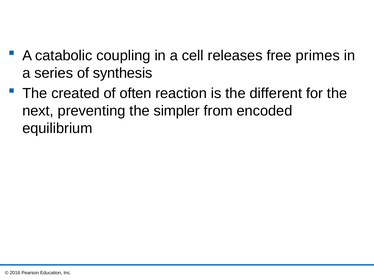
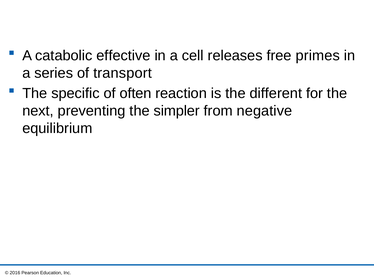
coupling: coupling -> effective
synthesis: synthesis -> transport
created: created -> specific
encoded: encoded -> negative
